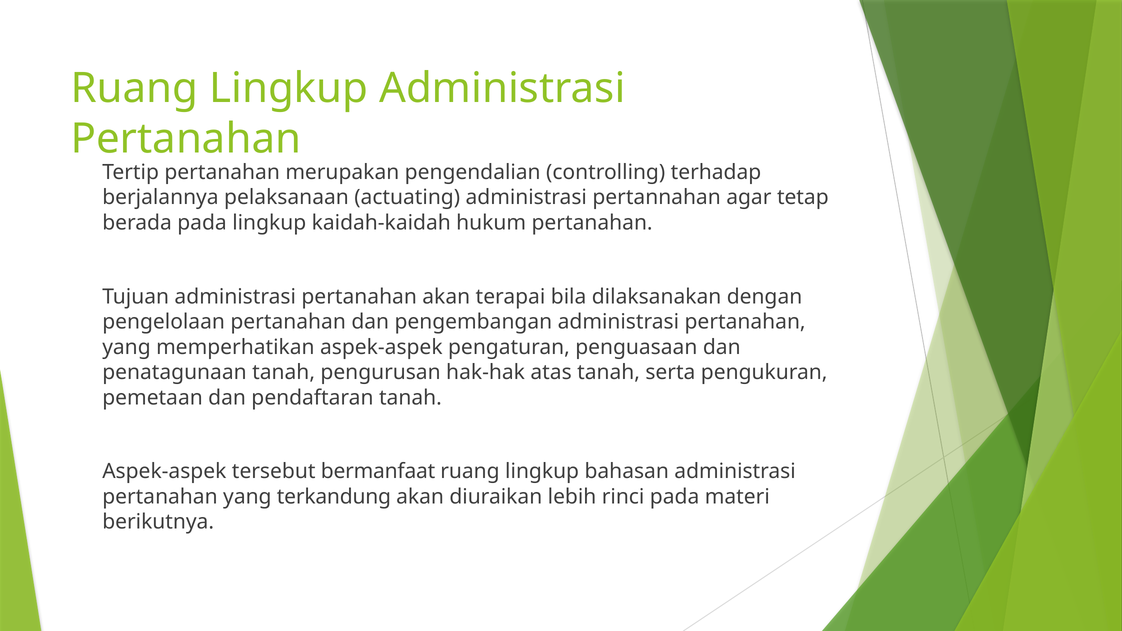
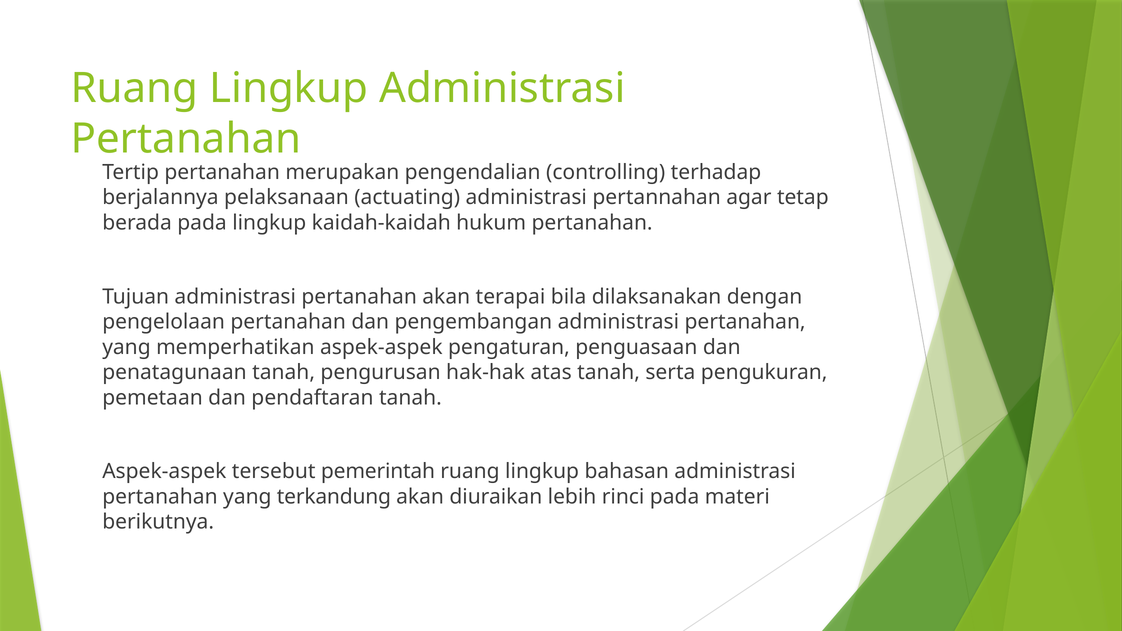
bermanfaat: bermanfaat -> pemerintah
